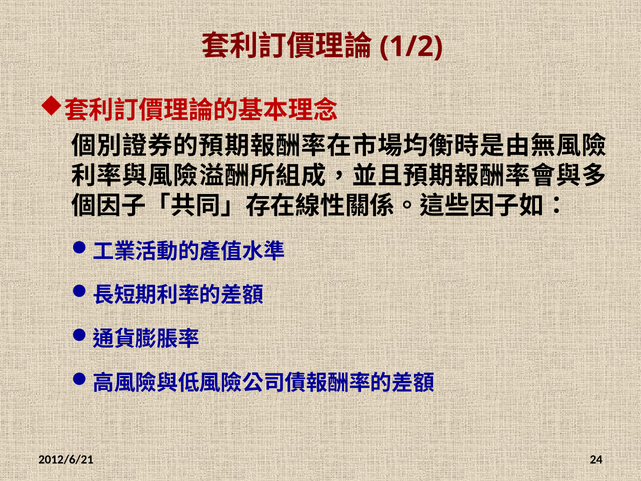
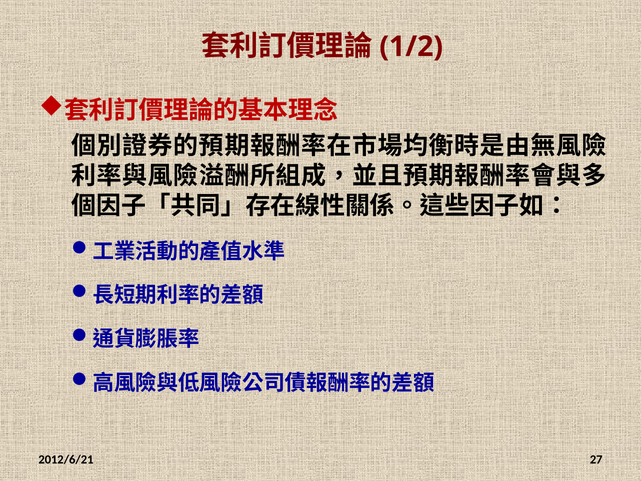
24: 24 -> 27
